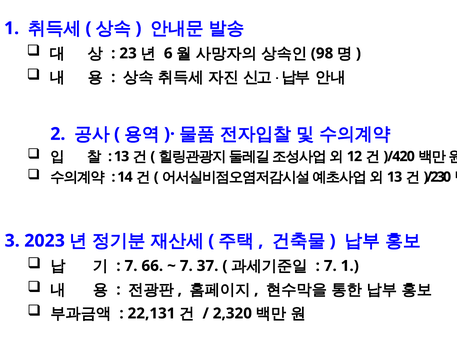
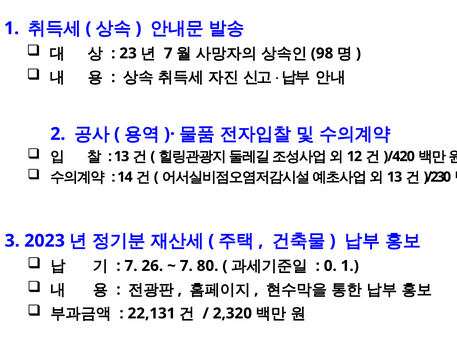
6 at (168, 53): 6 -> 7
66: 66 -> 26
37: 37 -> 80
7 at (330, 266): 7 -> 0
